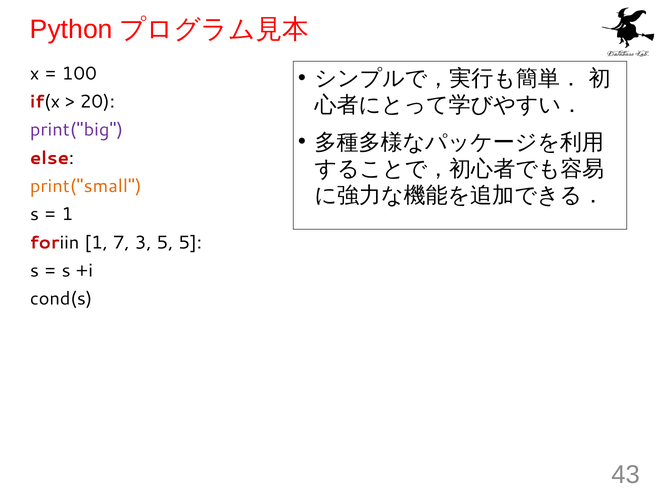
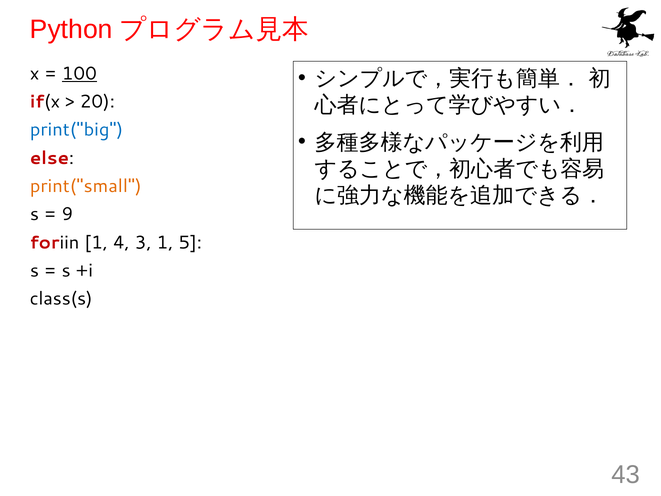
100 underline: none -> present
print("big colour: purple -> blue
1 at (67, 214): 1 -> 9
7: 7 -> 4
3 5: 5 -> 1
cond(s: cond(s -> class(s
